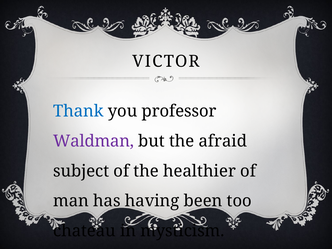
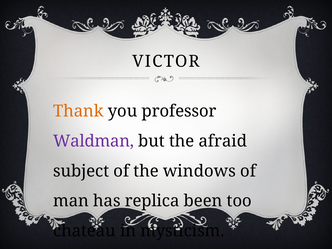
Thank colour: blue -> orange
healthier: healthier -> windows
having: having -> replica
